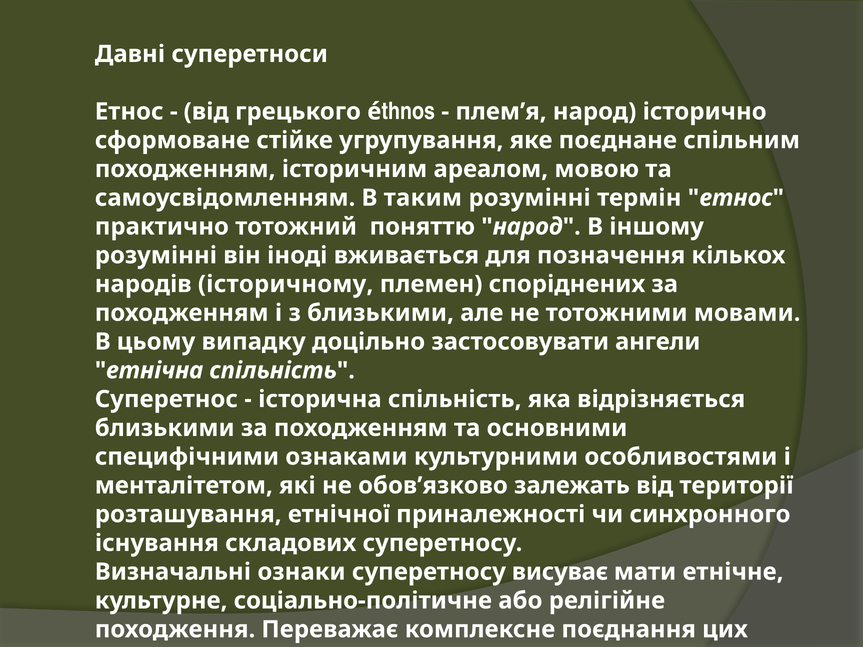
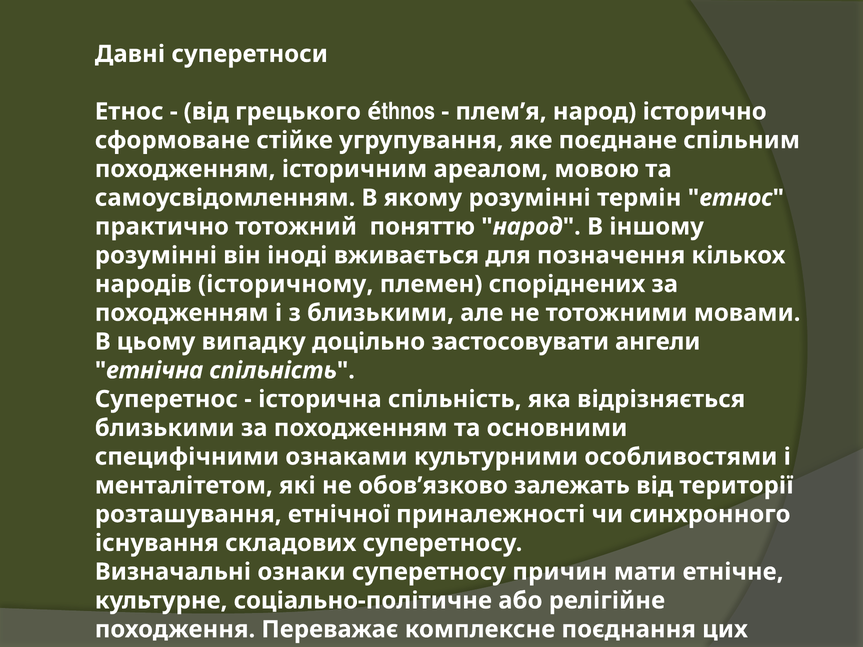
таким: таким -> якому
висуває: висуває -> причин
